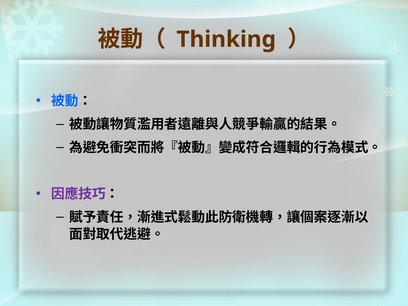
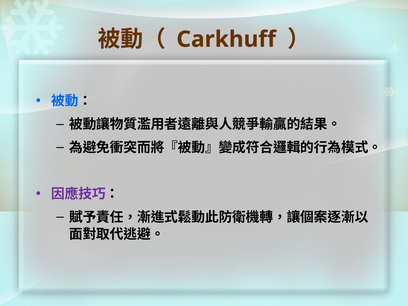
Thinking: Thinking -> Carkhuff
